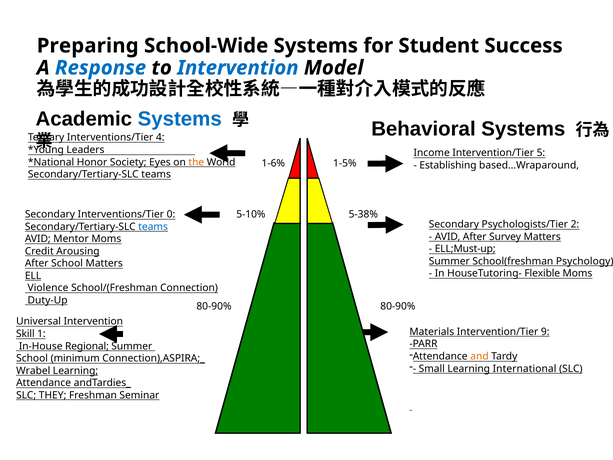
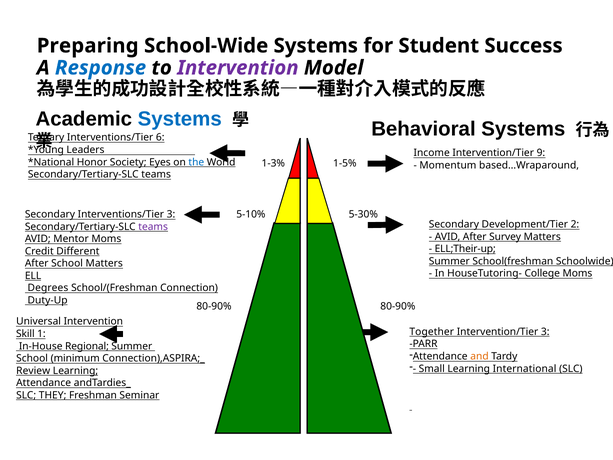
Intervention at (238, 68) colour: blue -> purple
4: 4 -> 6
5: 5 -> 9
the colour: orange -> blue
1-6%: 1-6% -> 1-3%
Establishing: Establishing -> Momentum
Interventions/Tier 0: 0 -> 3
5-38%: 5-38% -> 5-30%
Psychologists/Tier: Psychologists/Tier -> Development/Tier
teams at (153, 227) colour: blue -> purple
ELL;Must-up: ELL;Must-up -> ELL;Their-up
Arousing: Arousing -> Different
Psychology: Psychology -> Schoolwide
Flexible: Flexible -> College
Violence: Violence -> Degrees
Materials: Materials -> Together
Intervention/Tier 9: 9 -> 3
Wrabel: Wrabel -> Review
